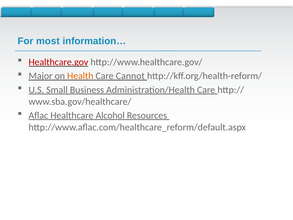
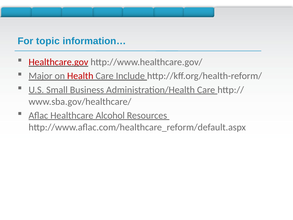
most: most -> topic
Health colour: orange -> red
Cannot: Cannot -> Include
